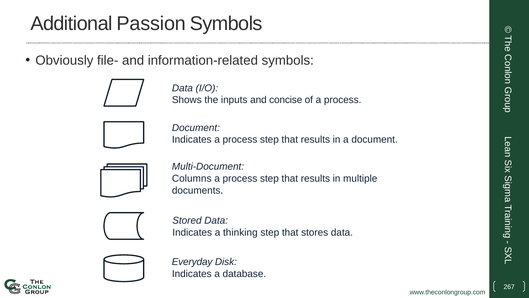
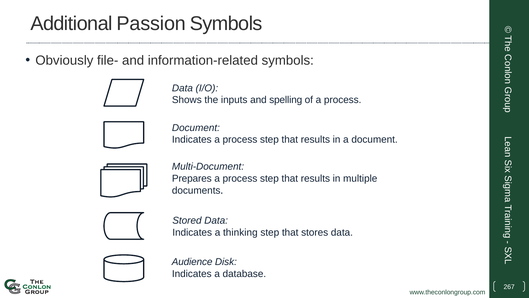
concise: concise -> spelling
Columns: Columns -> Prepares
Everyday: Everyday -> Audience
